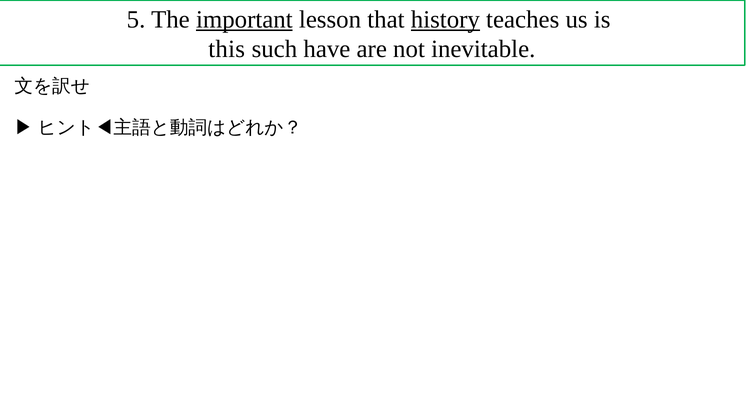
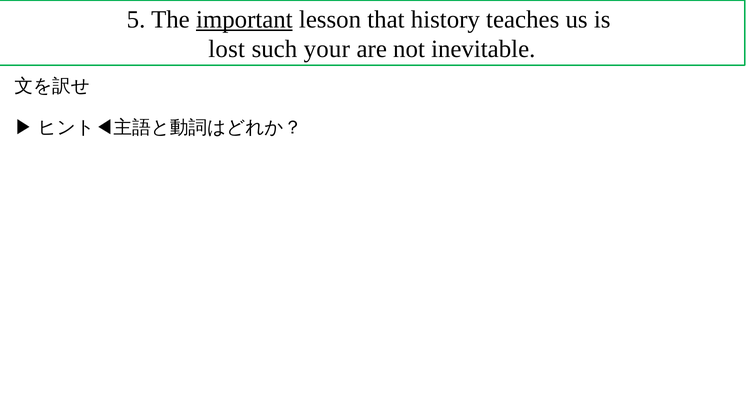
history underline: present -> none
this: this -> lost
have: have -> your
